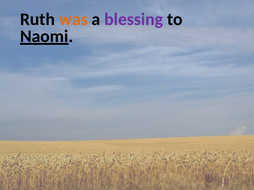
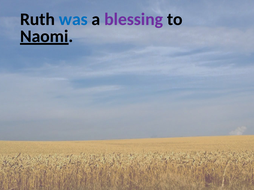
was colour: orange -> blue
